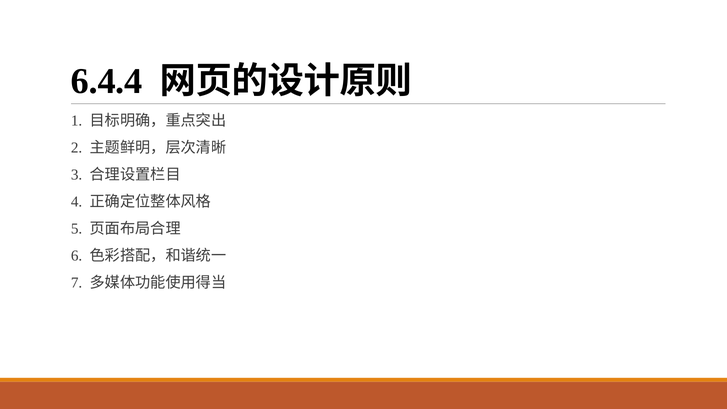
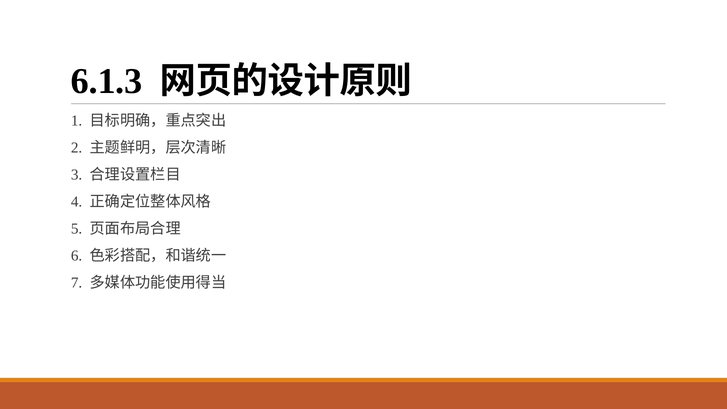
6.4.4: 6.4.4 -> 6.1.3
